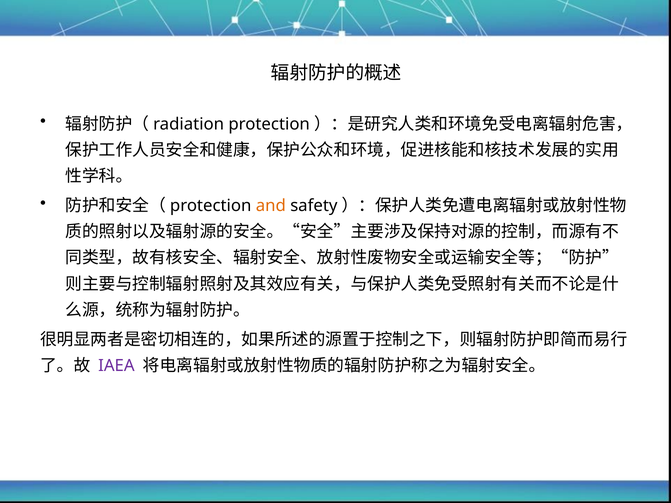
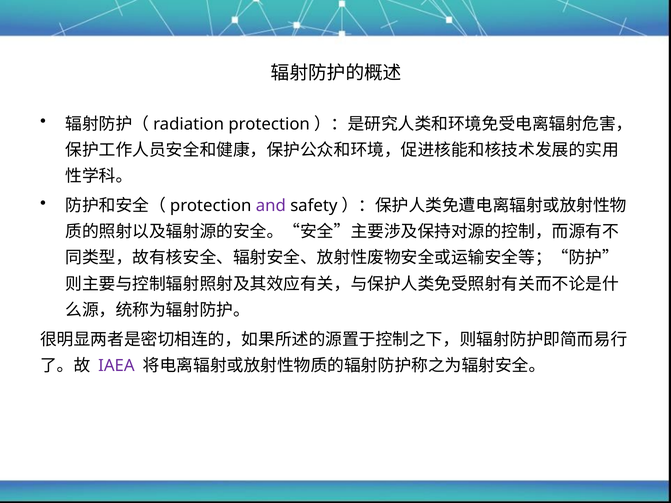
and colour: orange -> purple
